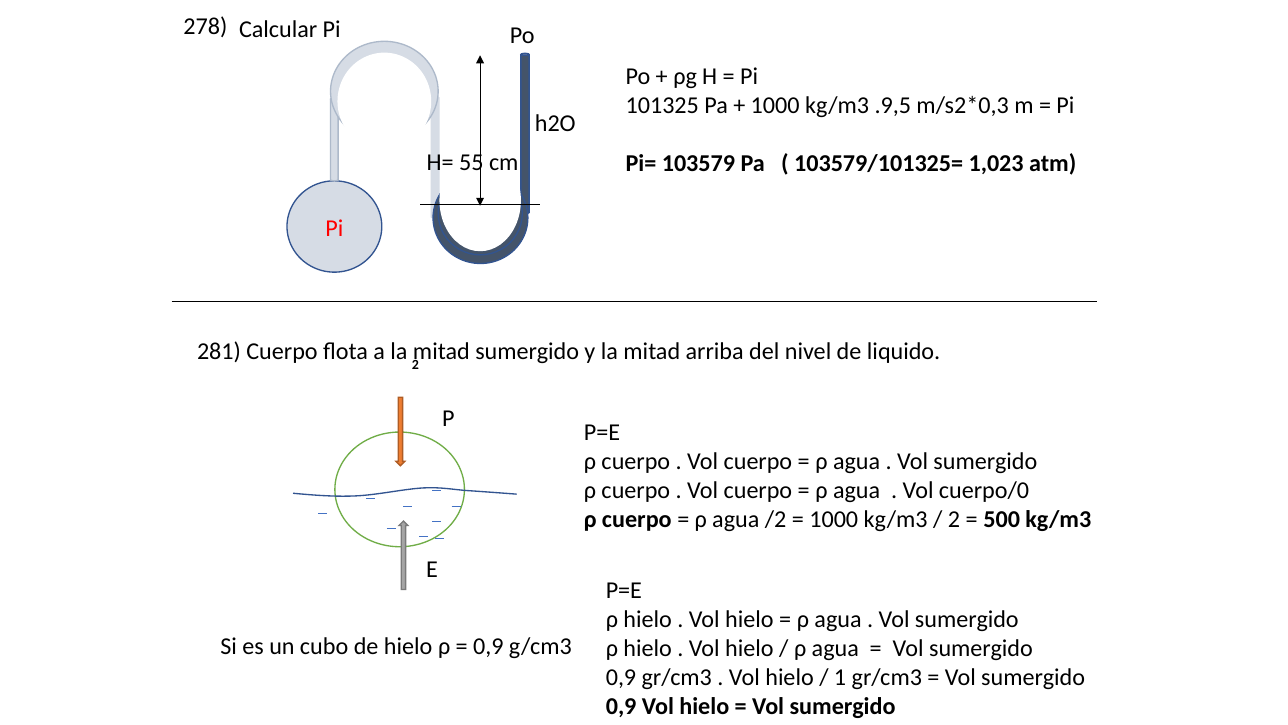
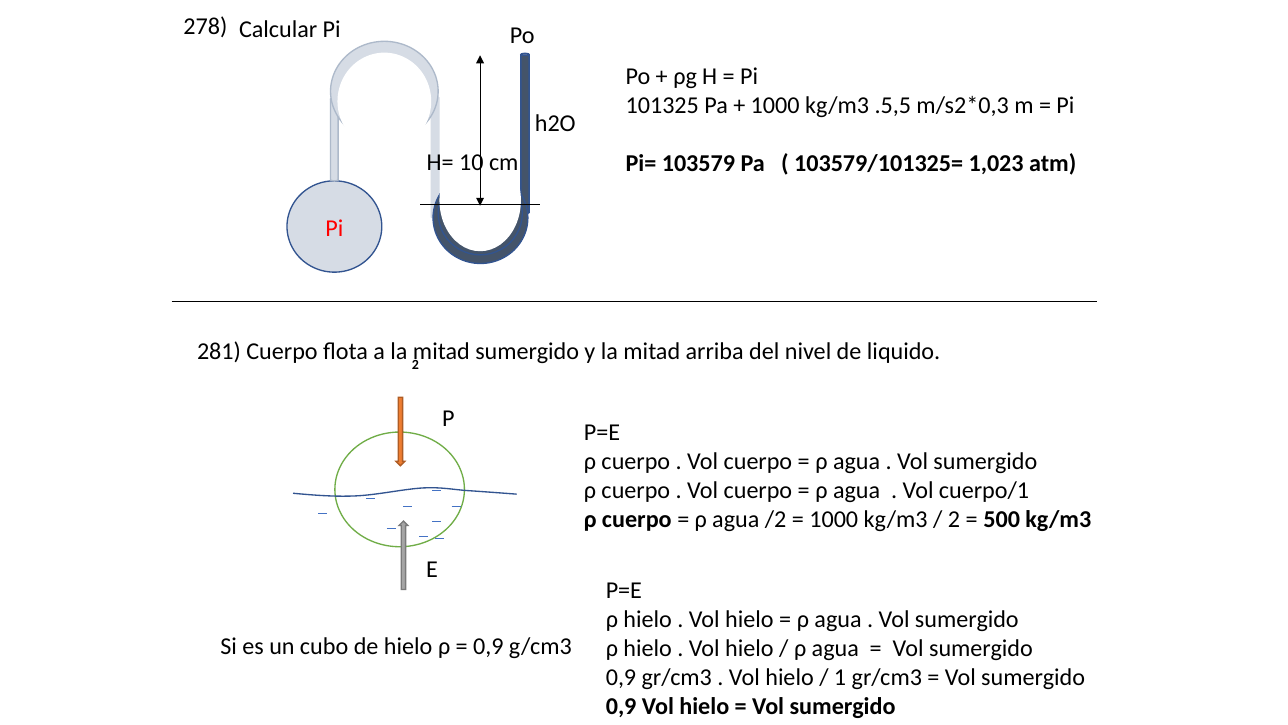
.9,5: .9,5 -> .5,5
55: 55 -> 10
cuerpo/0: cuerpo/0 -> cuerpo/1
